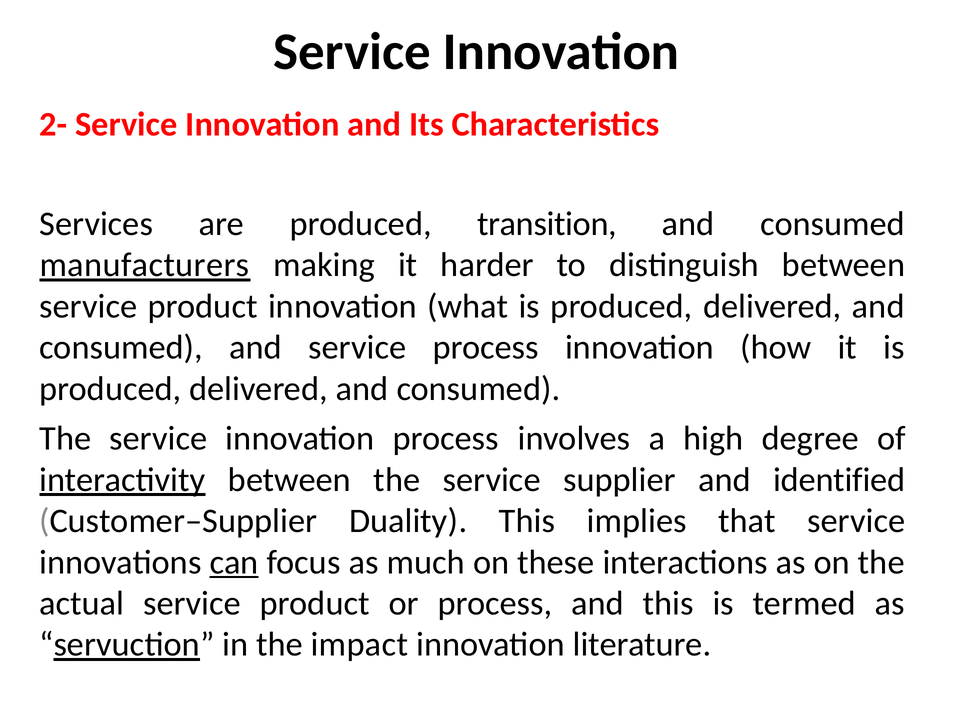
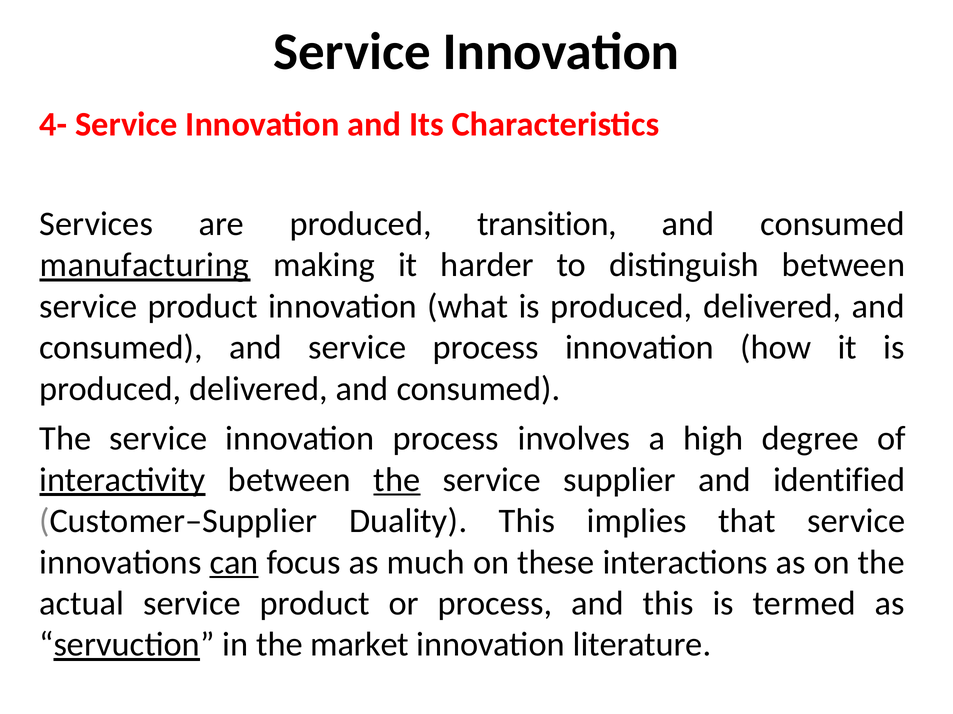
2-: 2- -> 4-
manufacturers: manufacturers -> manufacturing
the at (397, 480) underline: none -> present
impact: impact -> market
